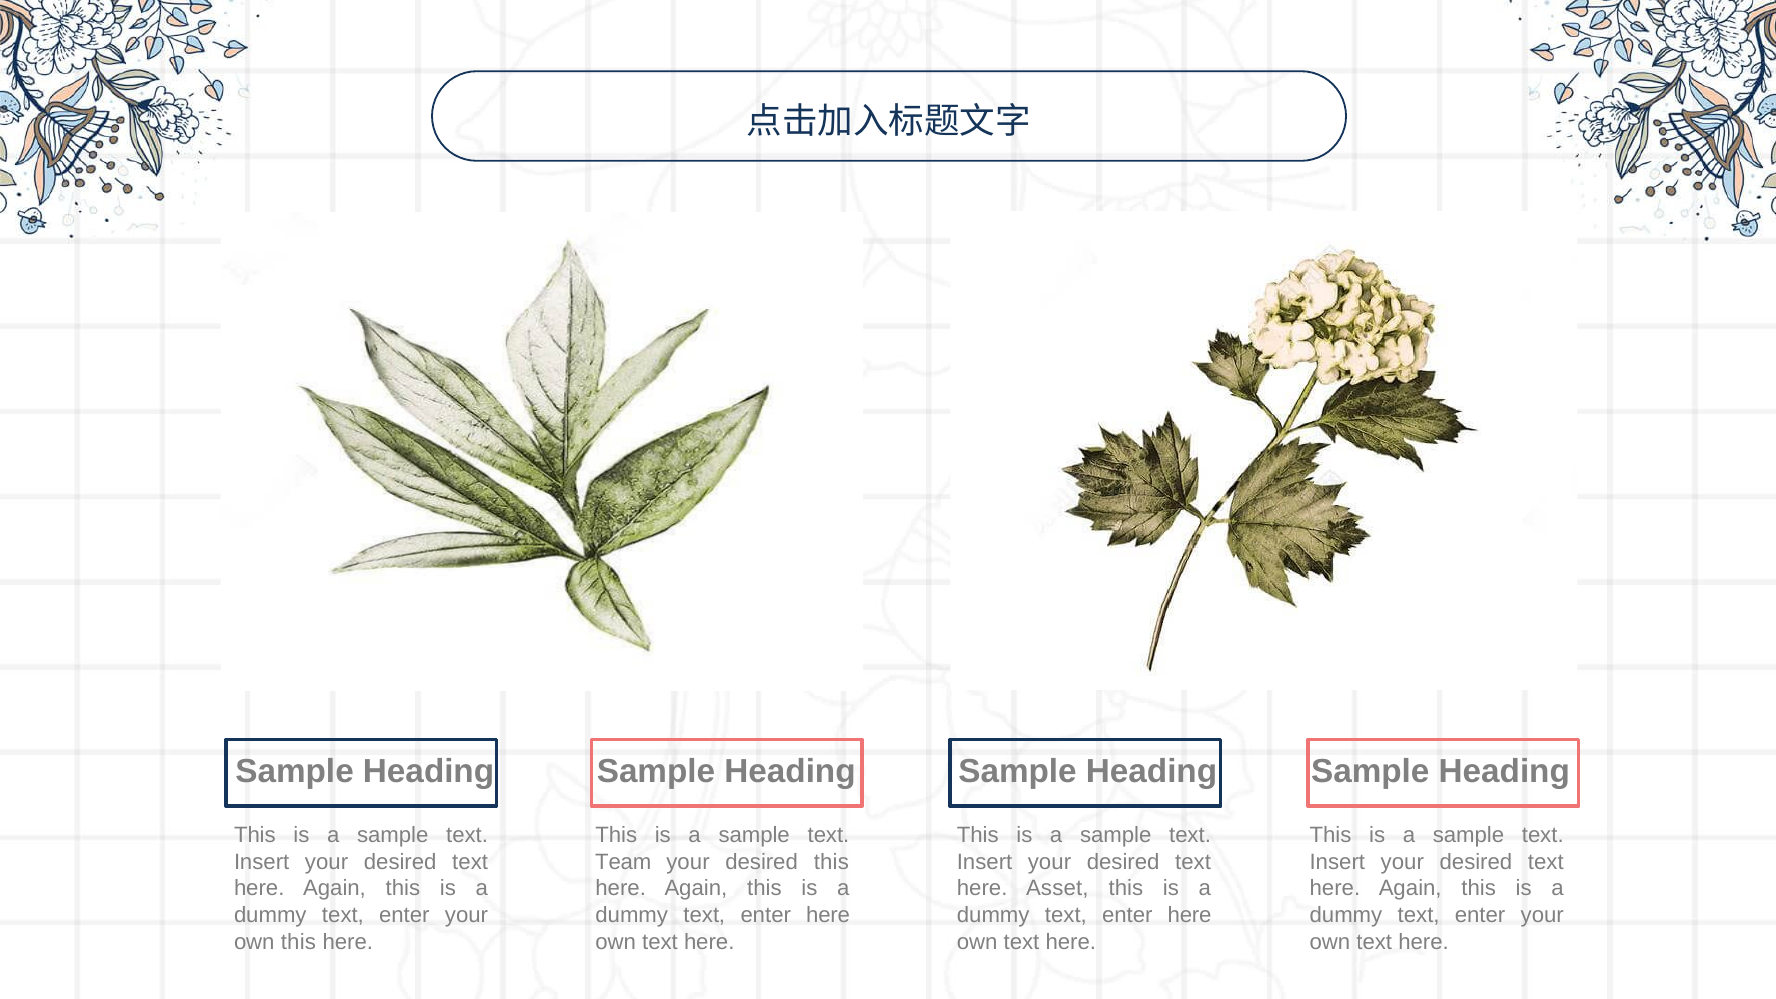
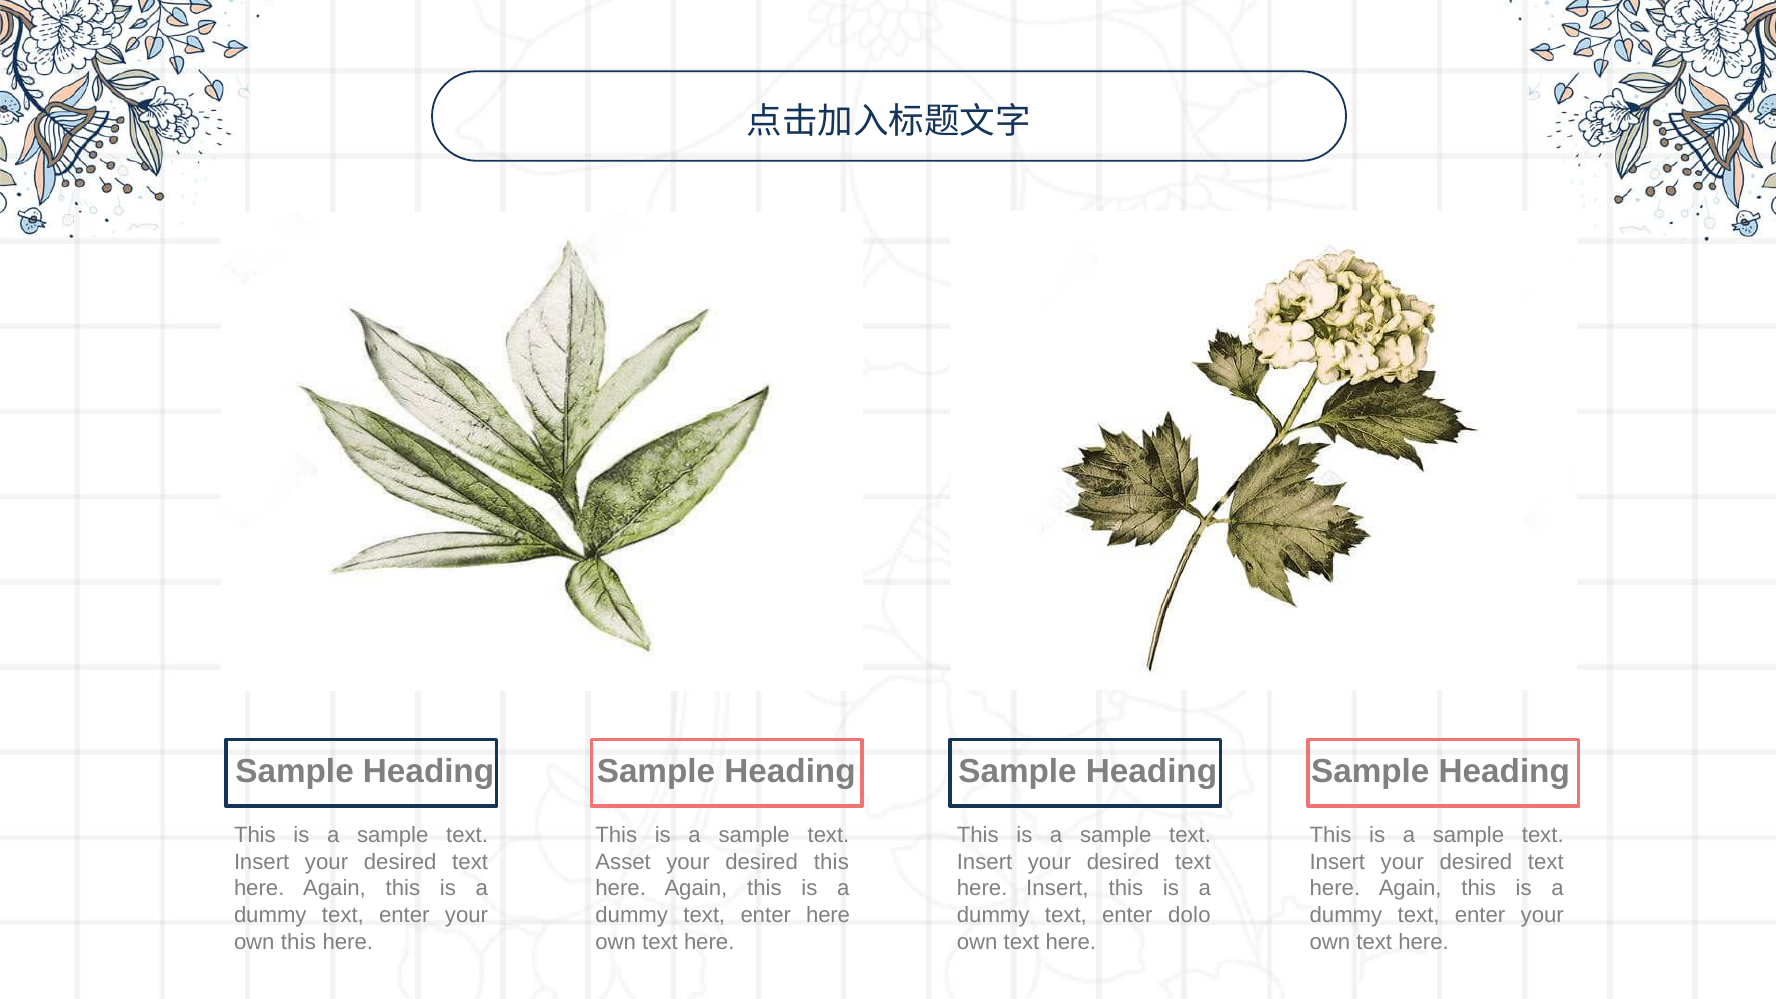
Team: Team -> Asset
here Asset: Asset -> Insert
here at (1190, 915): here -> dolo
